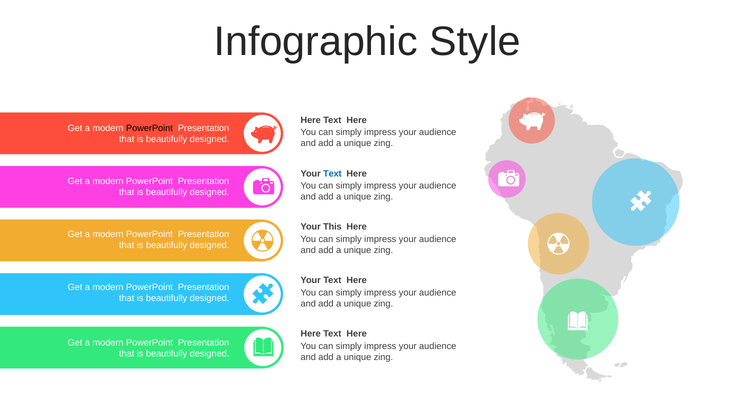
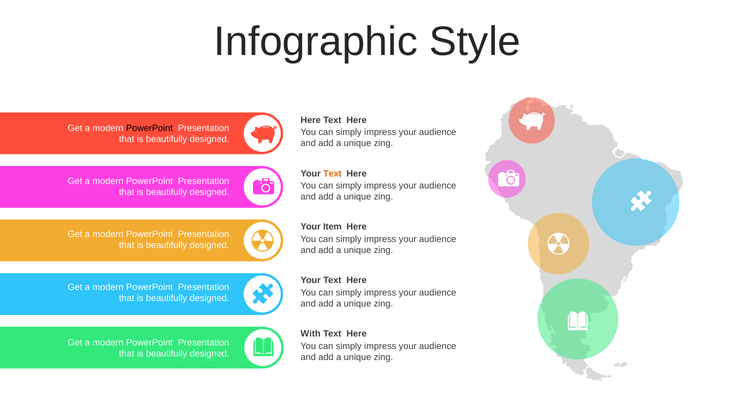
Text at (332, 174) colour: blue -> orange
This: This -> Item
Here at (311, 334): Here -> With
